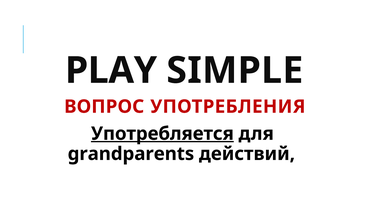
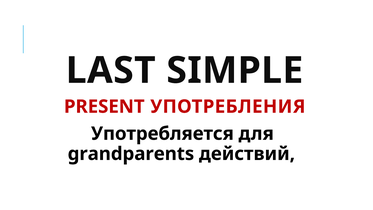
PLAY: PLAY -> LAST
ВОПРОС: ВОПРОС -> PRESENT
Употребляется underline: present -> none
